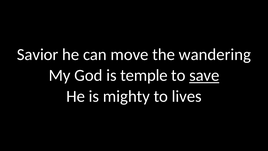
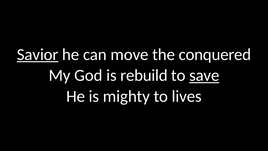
Savior underline: none -> present
wandering: wandering -> conquered
temple: temple -> rebuild
